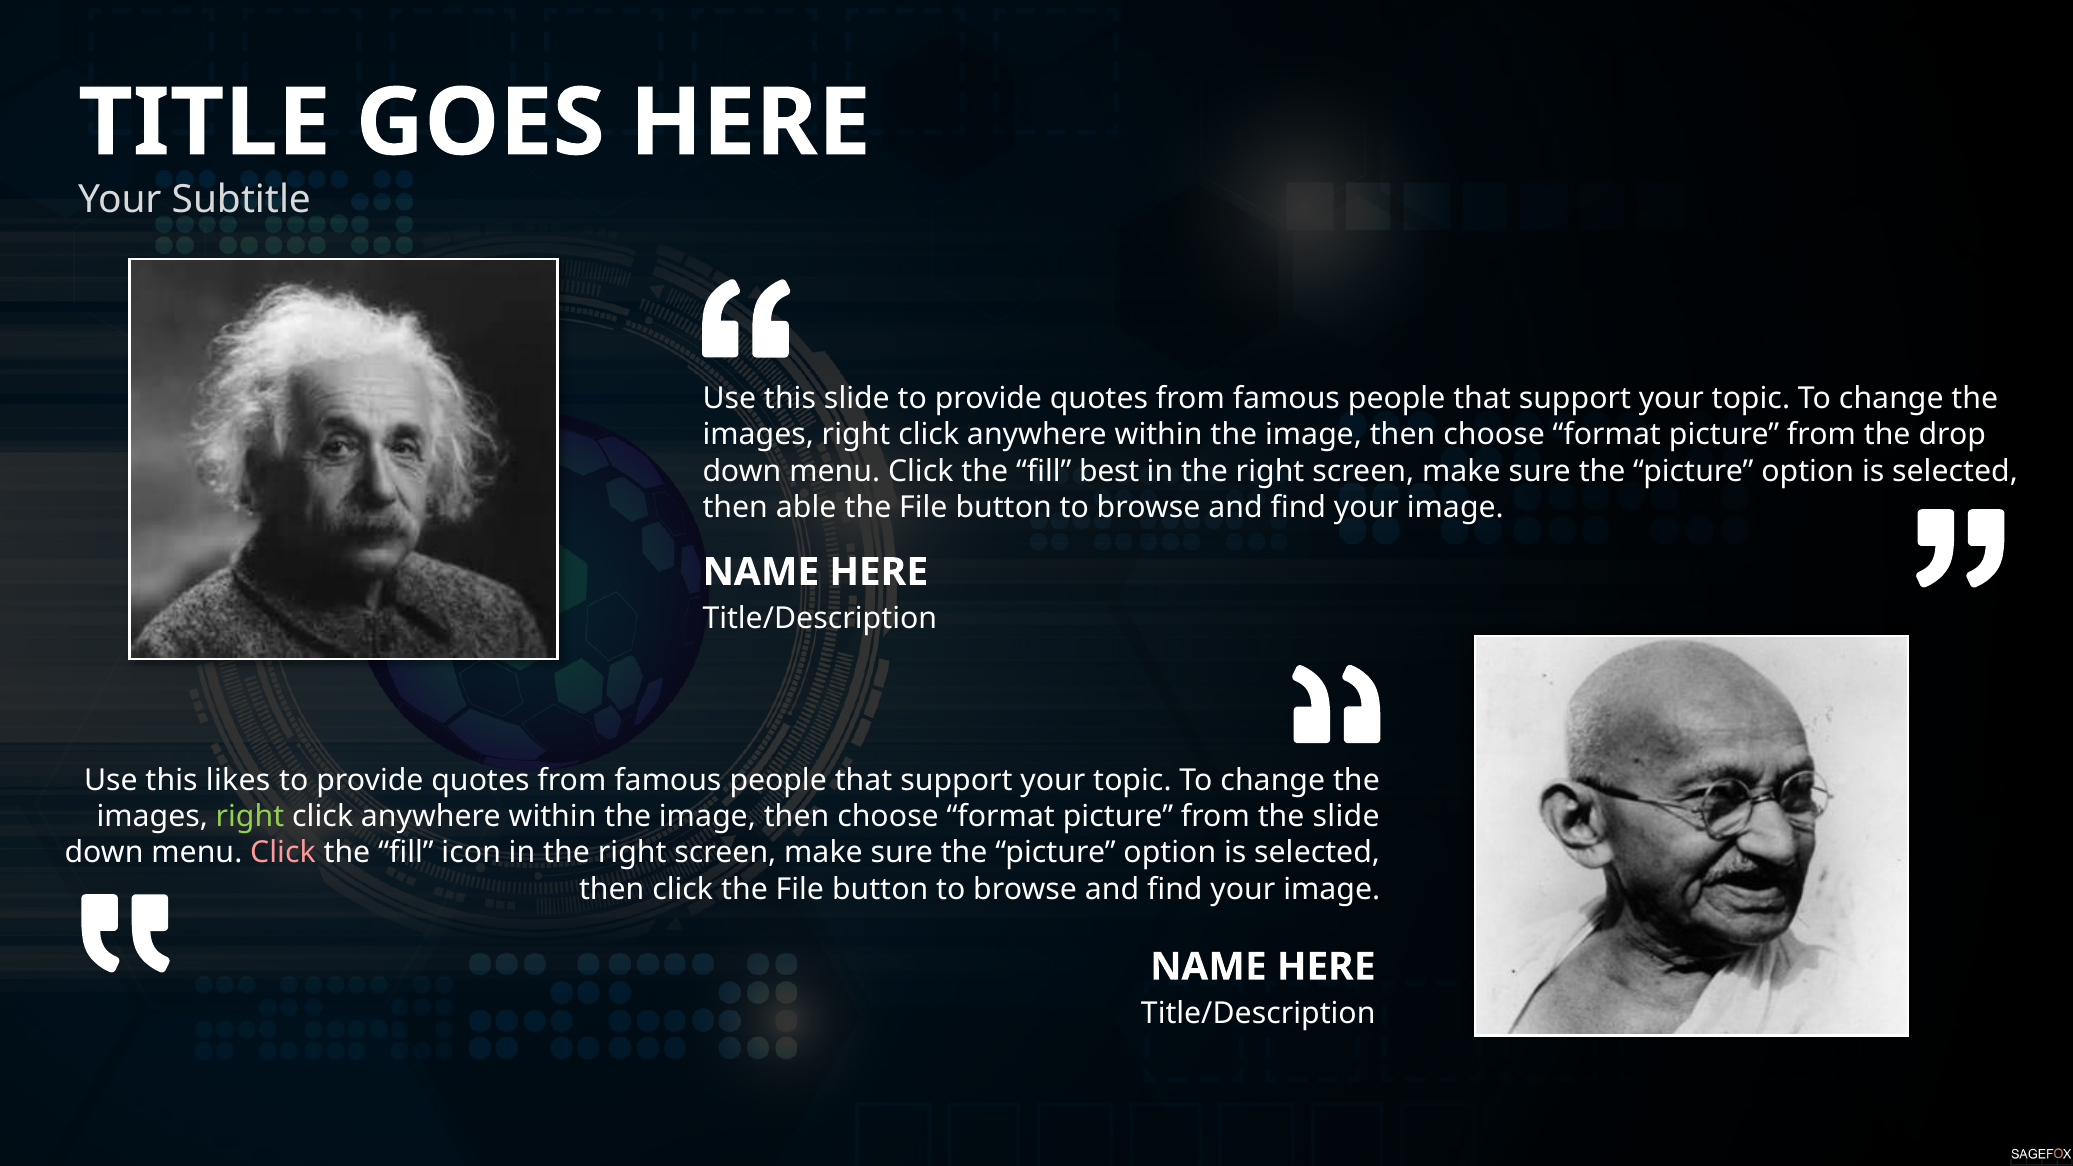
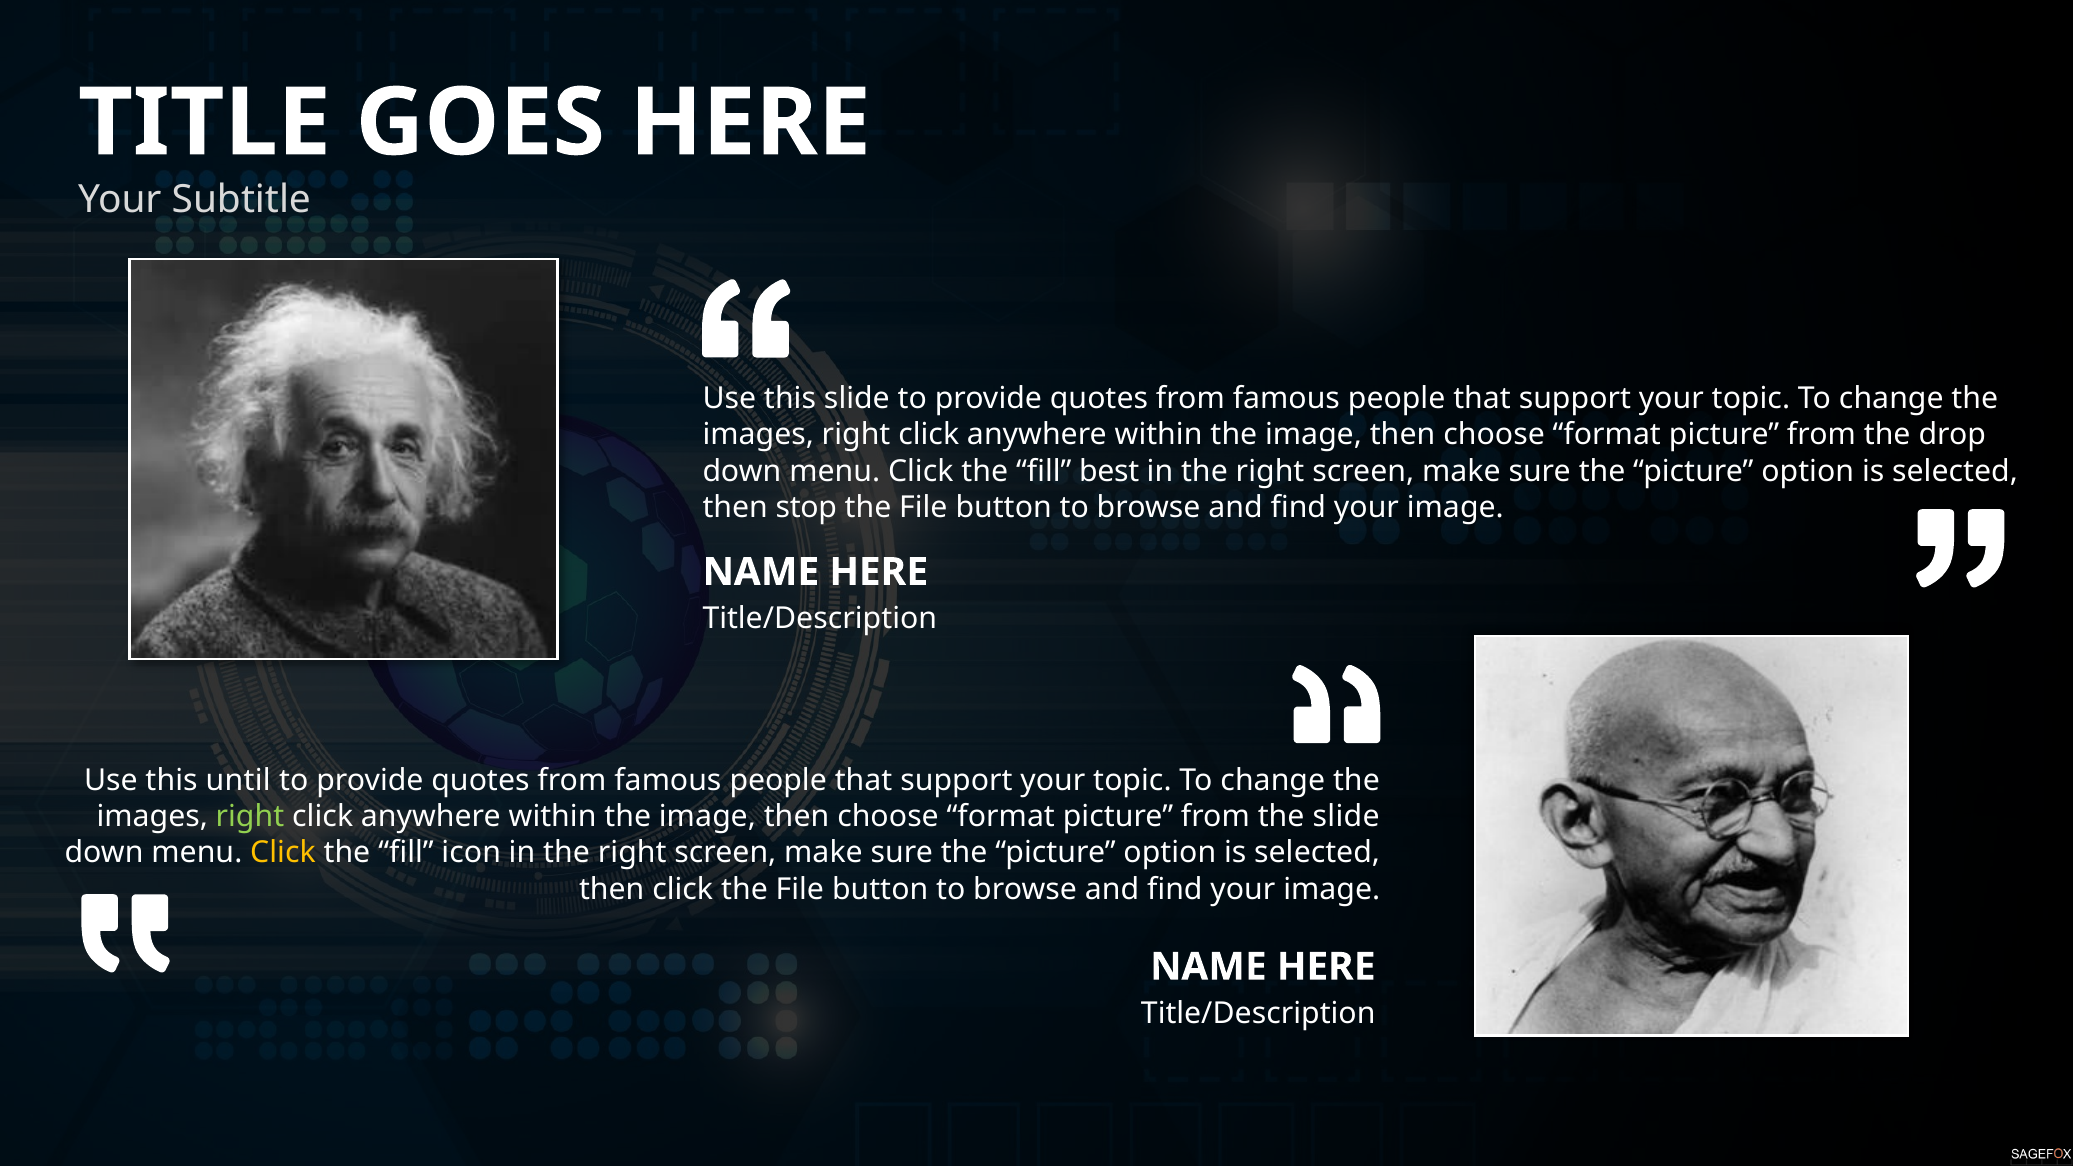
able: able -> stop
likes: likes -> until
Click at (283, 853) colour: pink -> yellow
